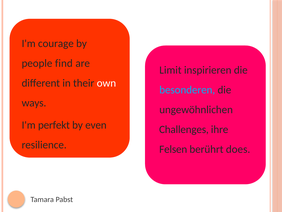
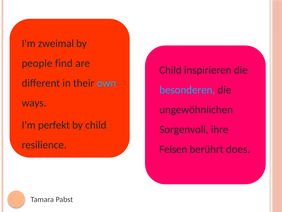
courage: courage -> zweimal
Limit at (170, 70): Limit -> Child
own colour: white -> light blue
by even: even -> child
Challenges: Challenges -> Sorgenvoll
